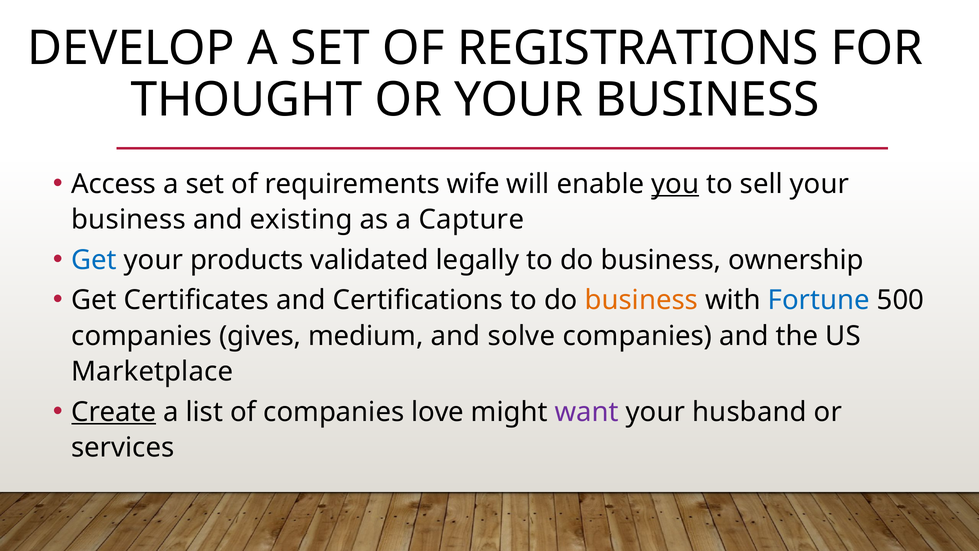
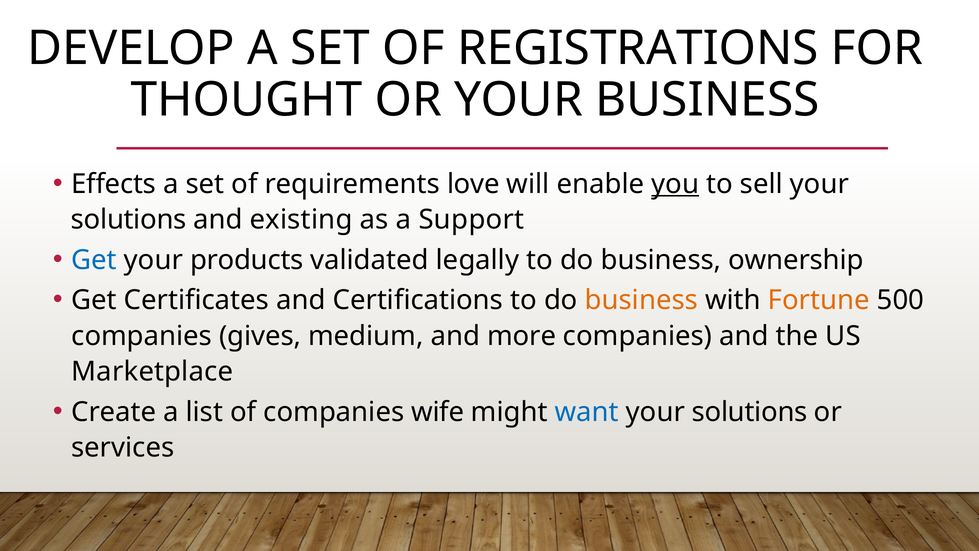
Access: Access -> Effects
wife: wife -> love
business at (129, 220): business -> solutions
Capture: Capture -> Support
Fortune colour: blue -> orange
solve: solve -> more
Create underline: present -> none
love: love -> wife
want colour: purple -> blue
husband at (749, 412): husband -> solutions
